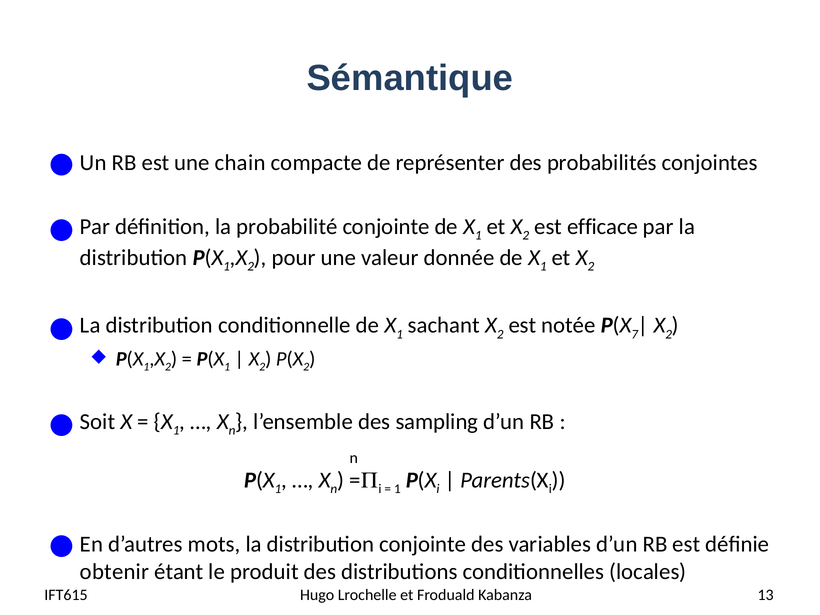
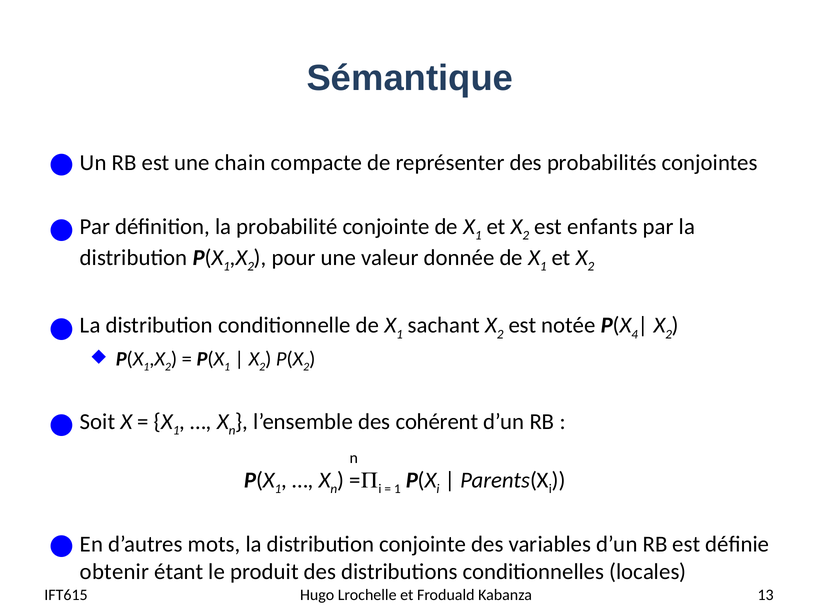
efficace: efficace -> enfants
7: 7 -> 4
sampling: sampling -> cohérent
